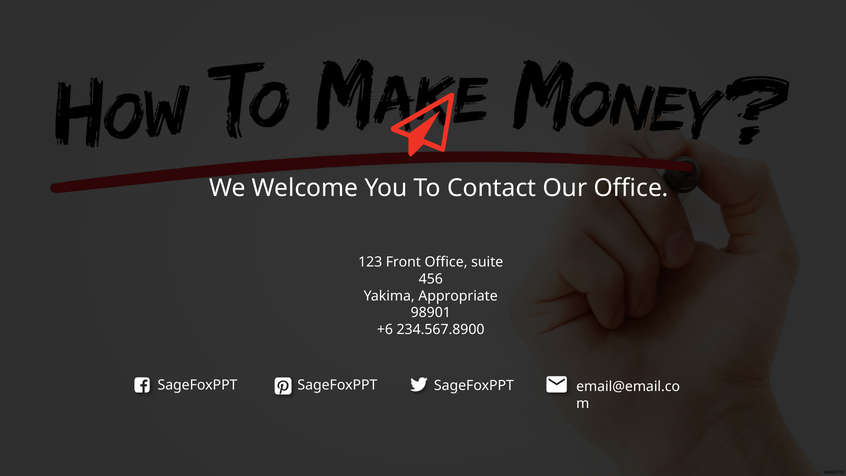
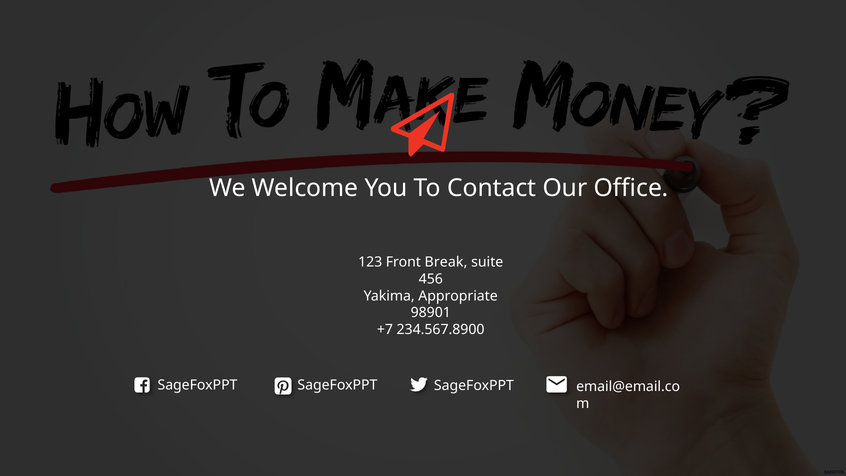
Front Office: Office -> Break
+6: +6 -> +7
